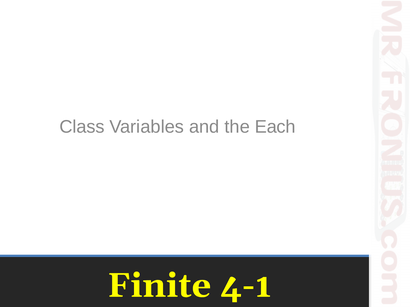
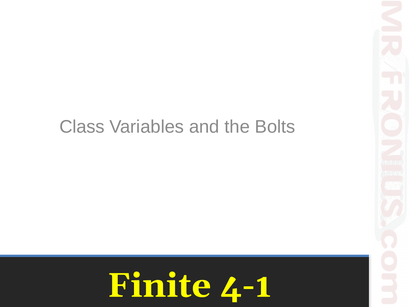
Each: Each -> Bolts
